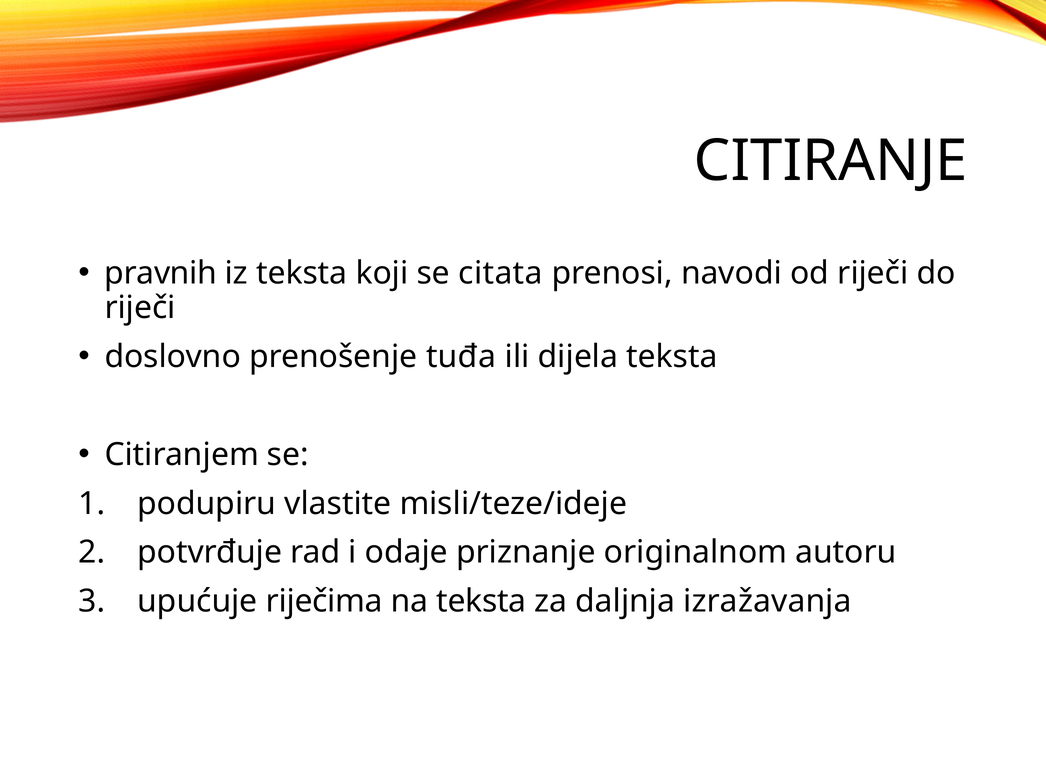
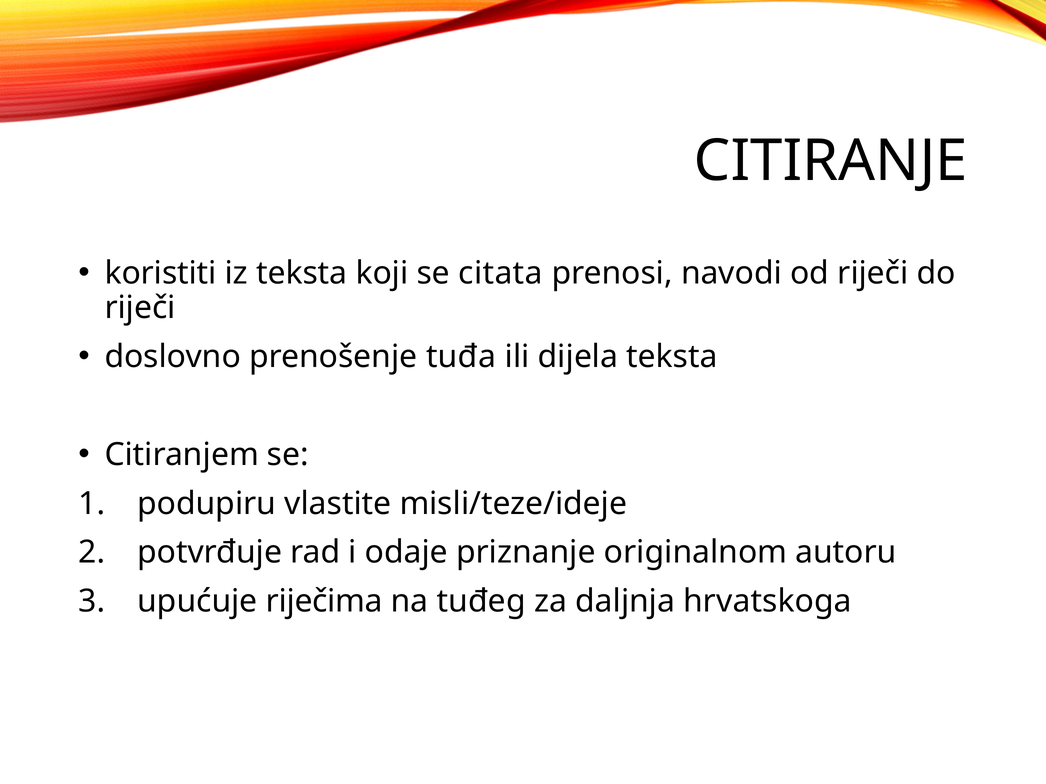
pravnih: pravnih -> koristiti
na teksta: teksta -> tuđeg
izražavanja: izražavanja -> hrvatskoga
